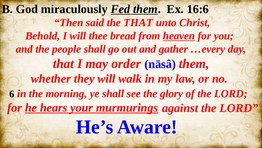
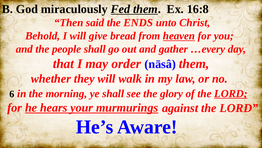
16:6: 16:6 -> 16:8
the THAT: THAT -> ENDS
thee: thee -> give
LORD at (231, 93) underline: none -> present
